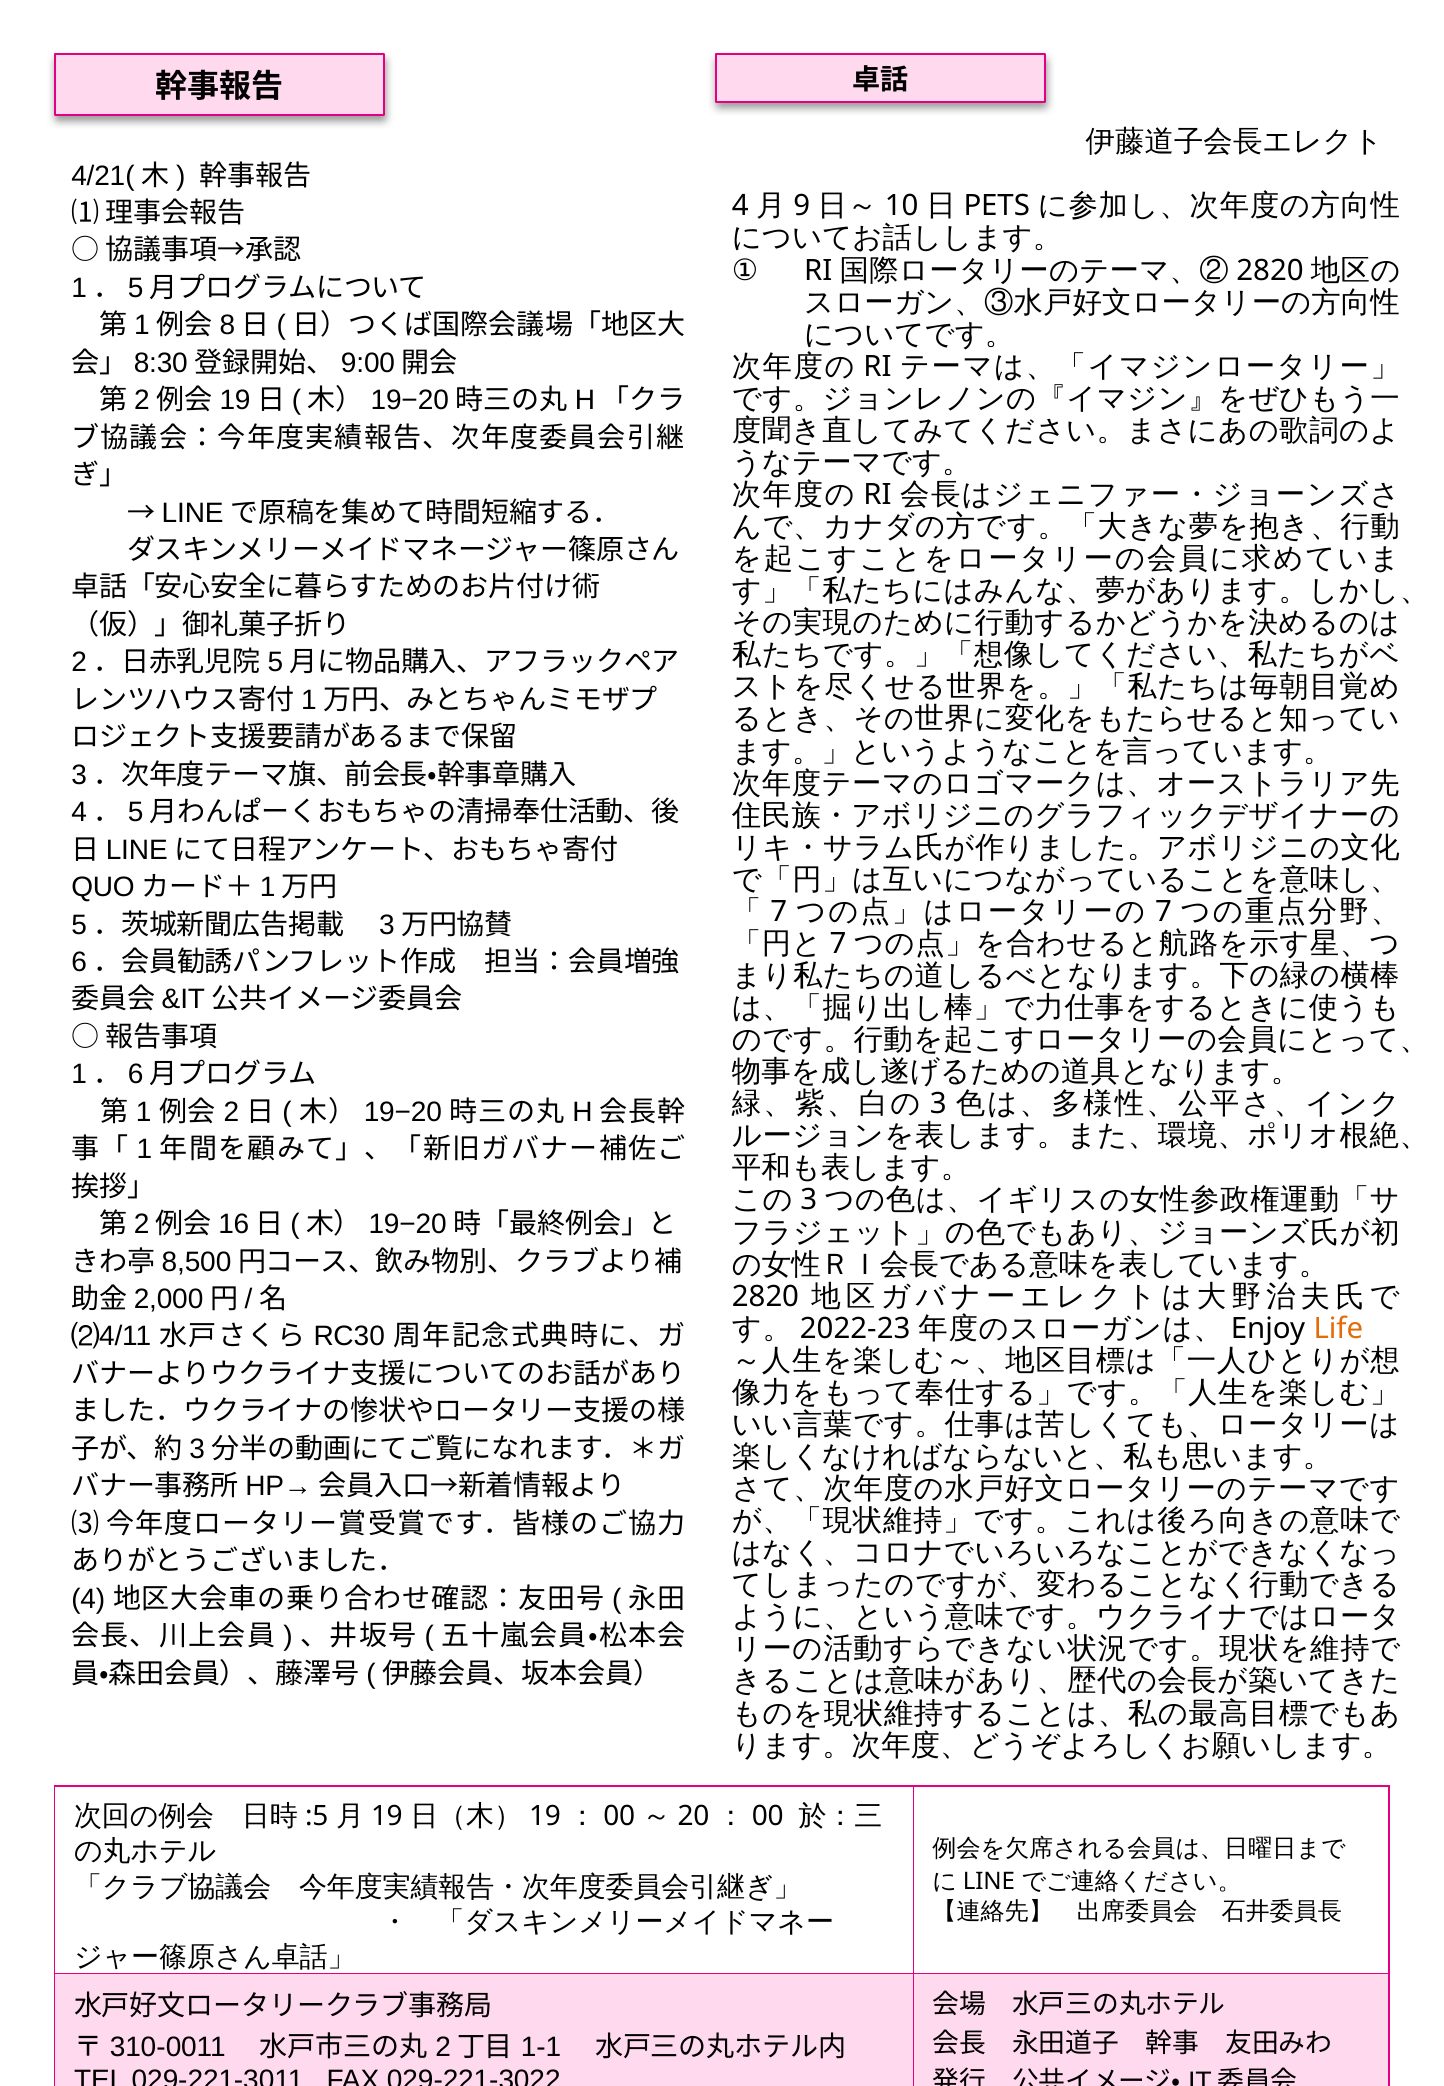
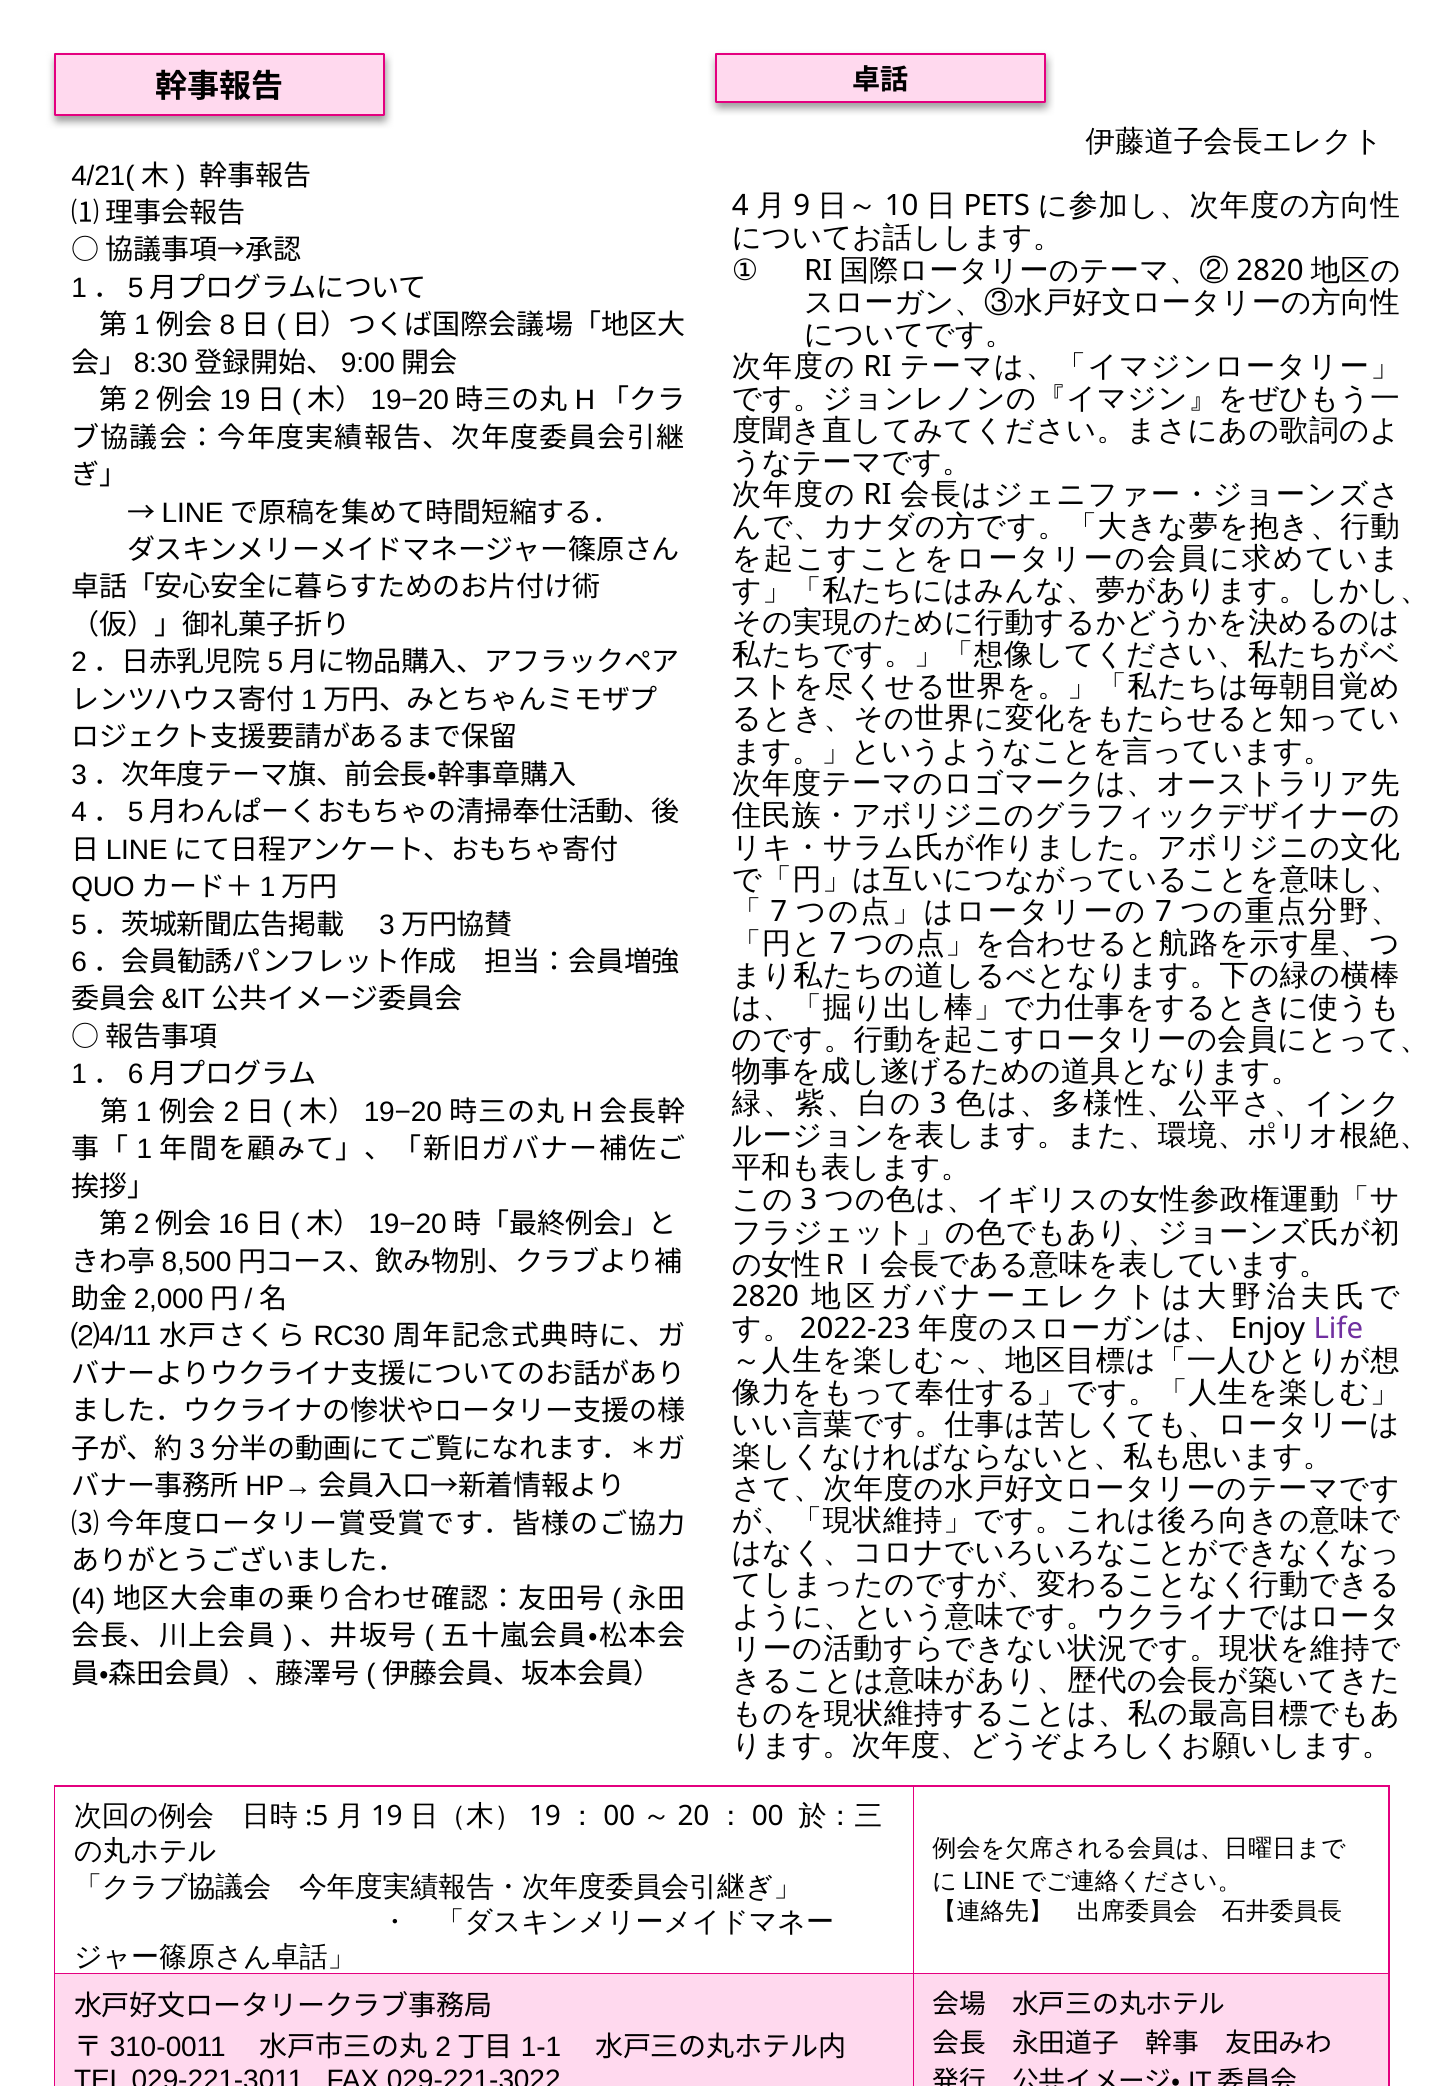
Life colour: orange -> purple
